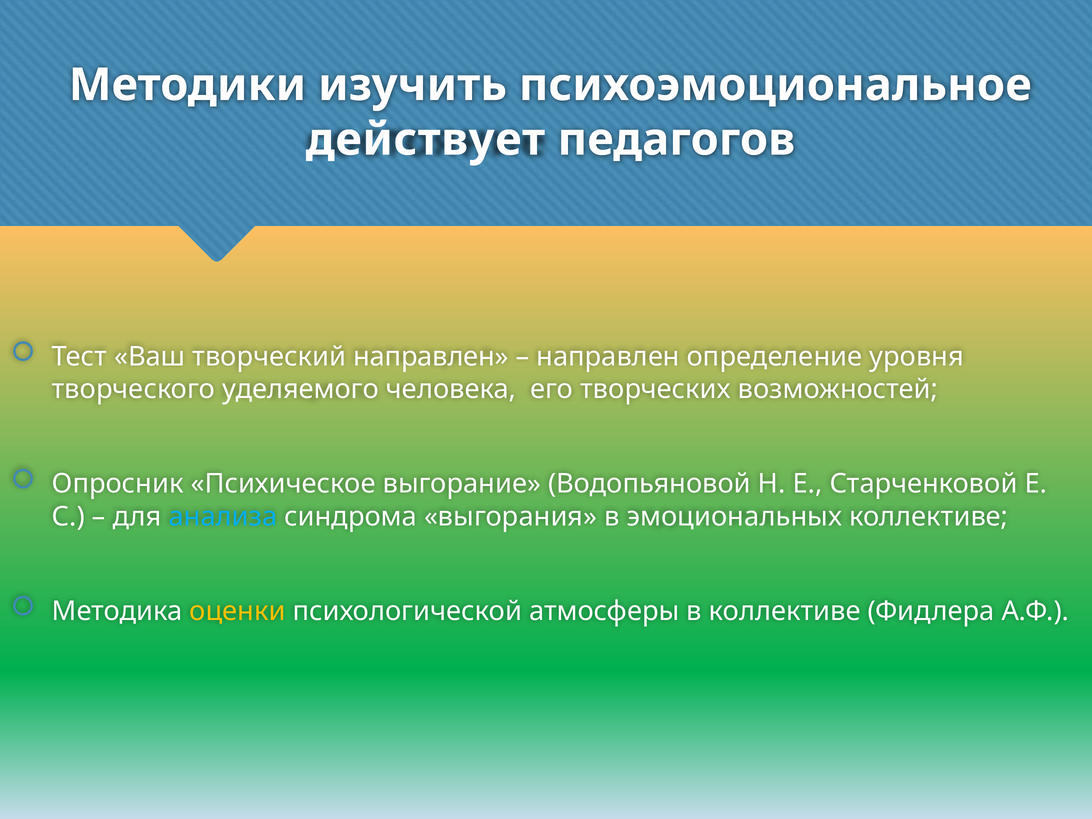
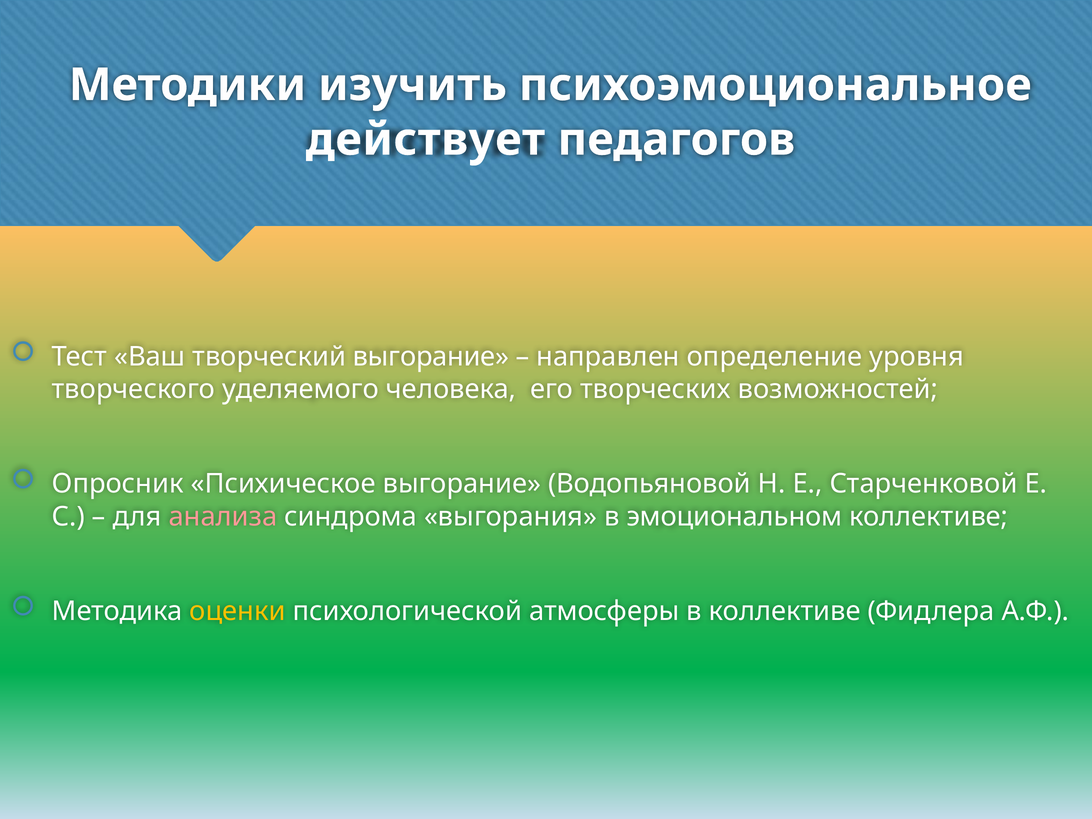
творческий направлен: направлен -> выгорание
анализа colour: light blue -> pink
эмоциональных: эмоциональных -> эмоциональном
